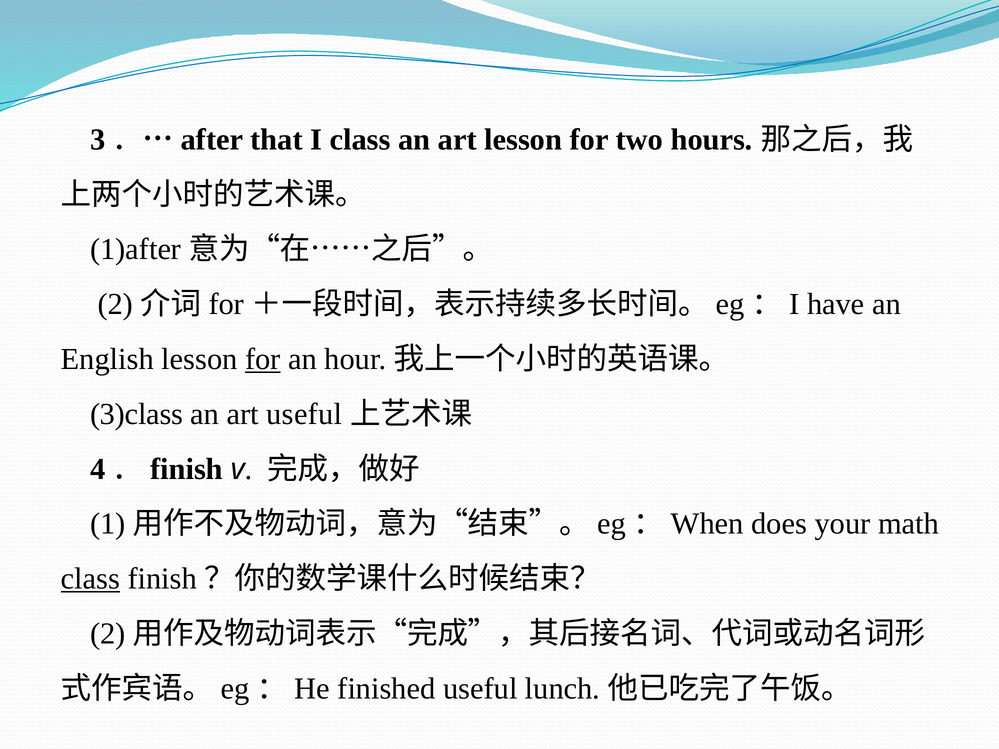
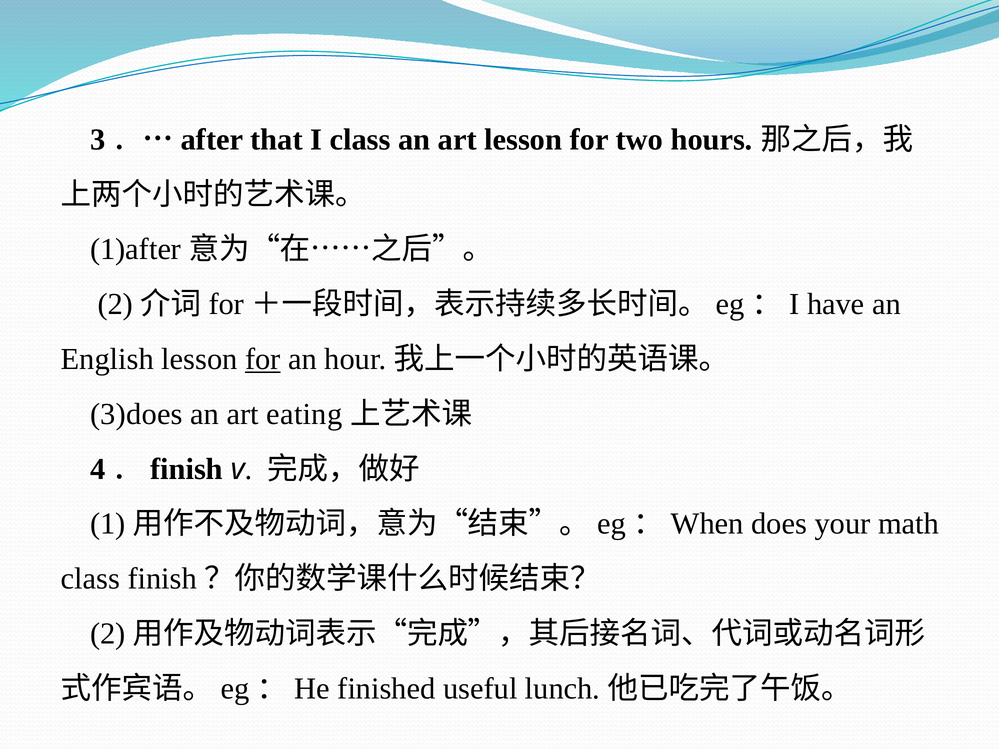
3)class: 3)class -> 3)does
art useful: useful -> eating
class at (90, 579) underline: present -> none
